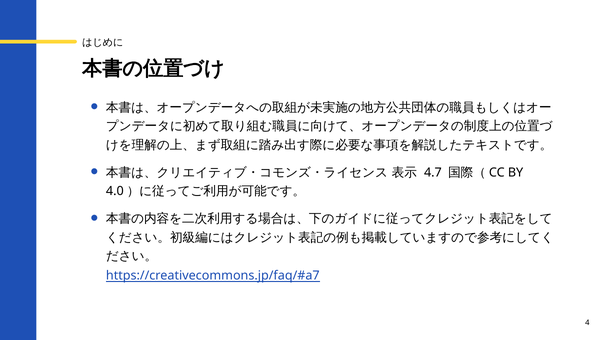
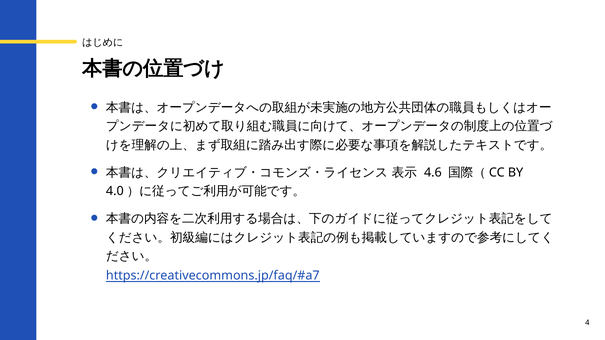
4.7: 4.7 -> 4.6
